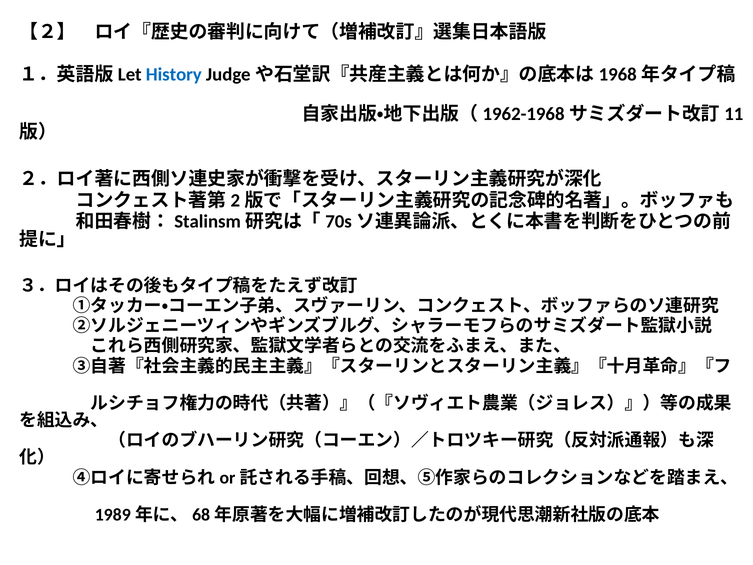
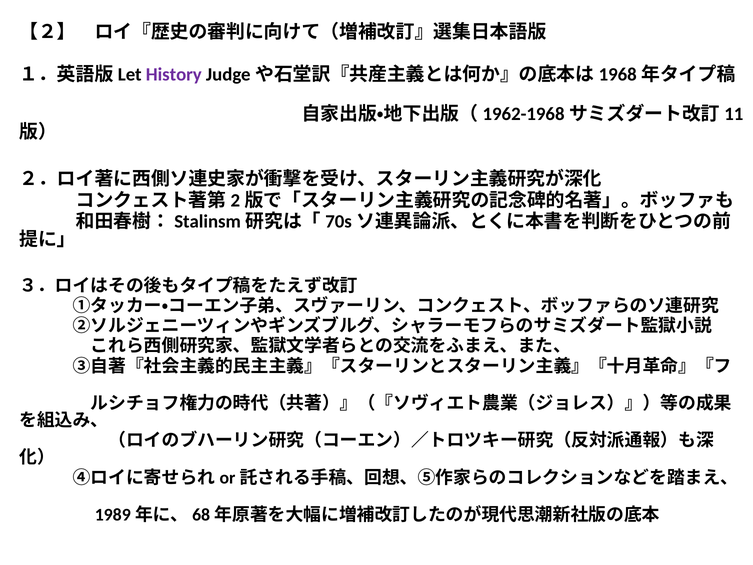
History colour: blue -> purple
